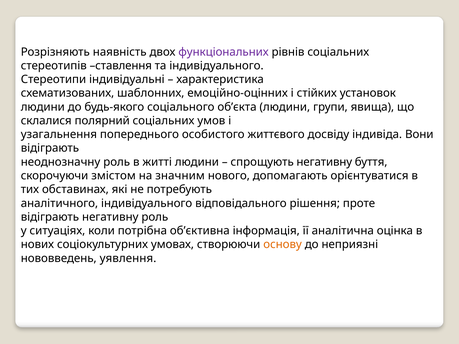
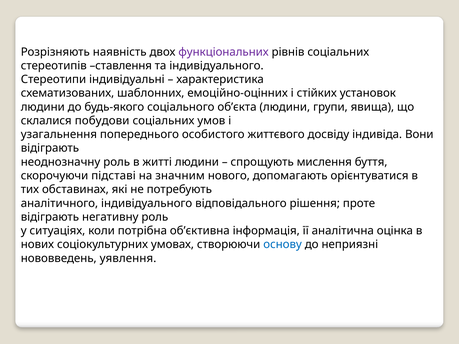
полярний: полярний -> побудови
спрощують негативну: негативну -> мислення
змістом: змістом -> підставі
основу colour: orange -> blue
